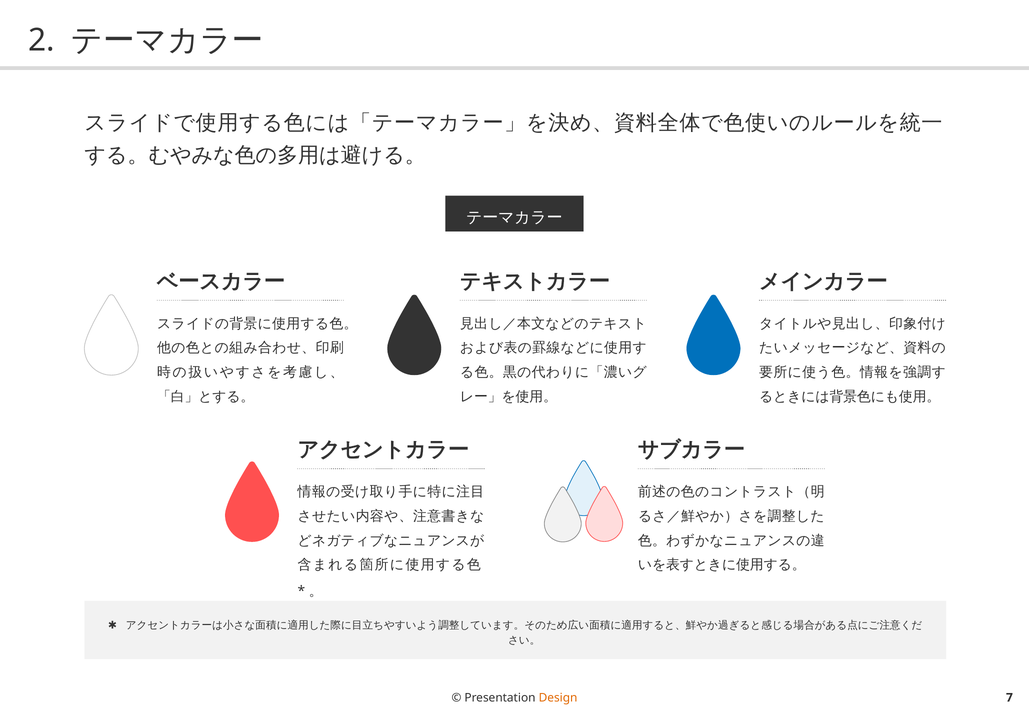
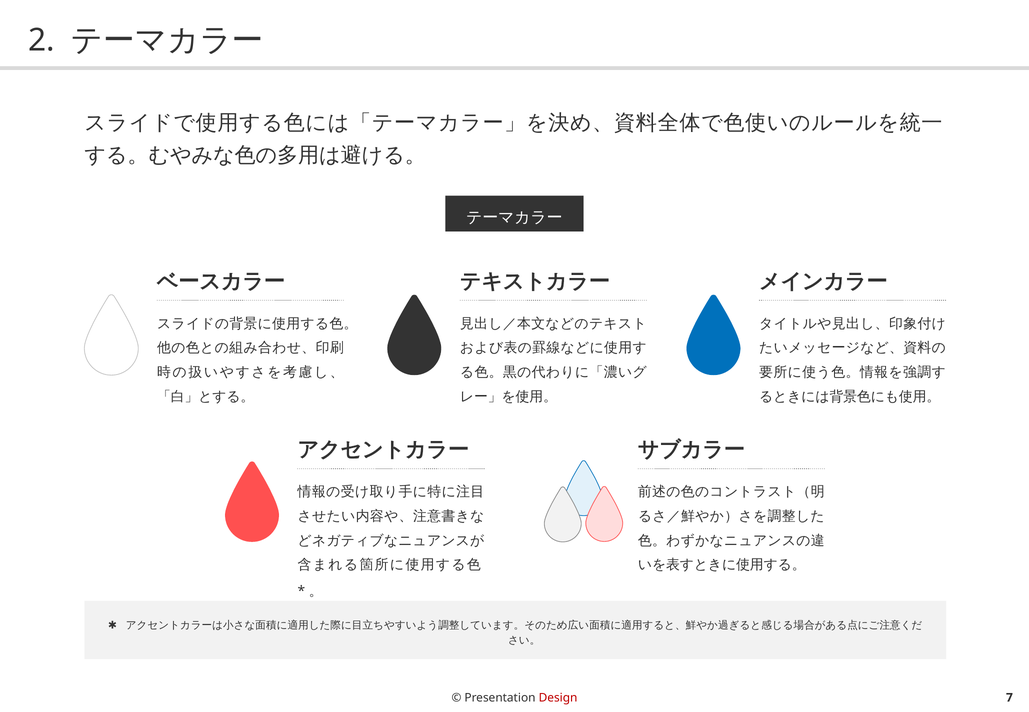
Design colour: orange -> red
